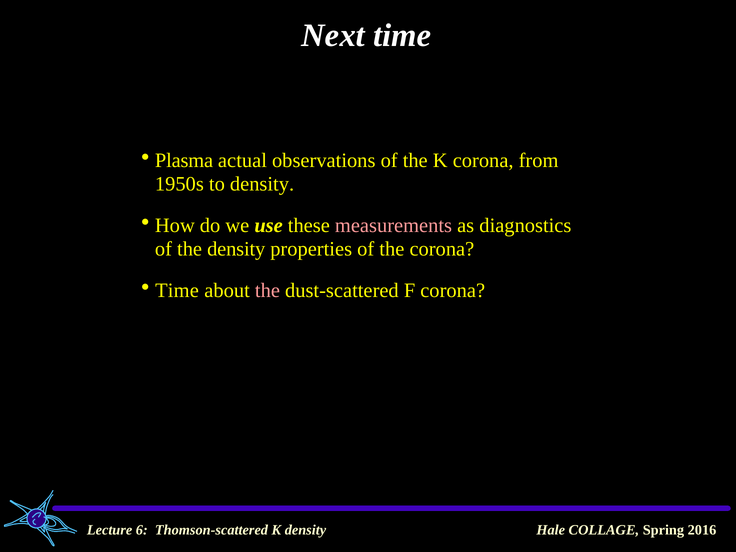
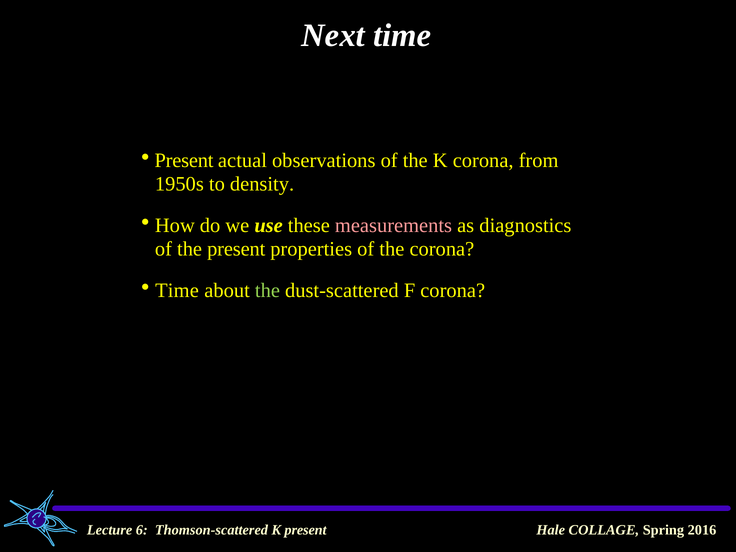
Plasma at (184, 160): Plasma -> Present
the density: density -> present
the at (267, 291) colour: pink -> light green
K density: density -> present
